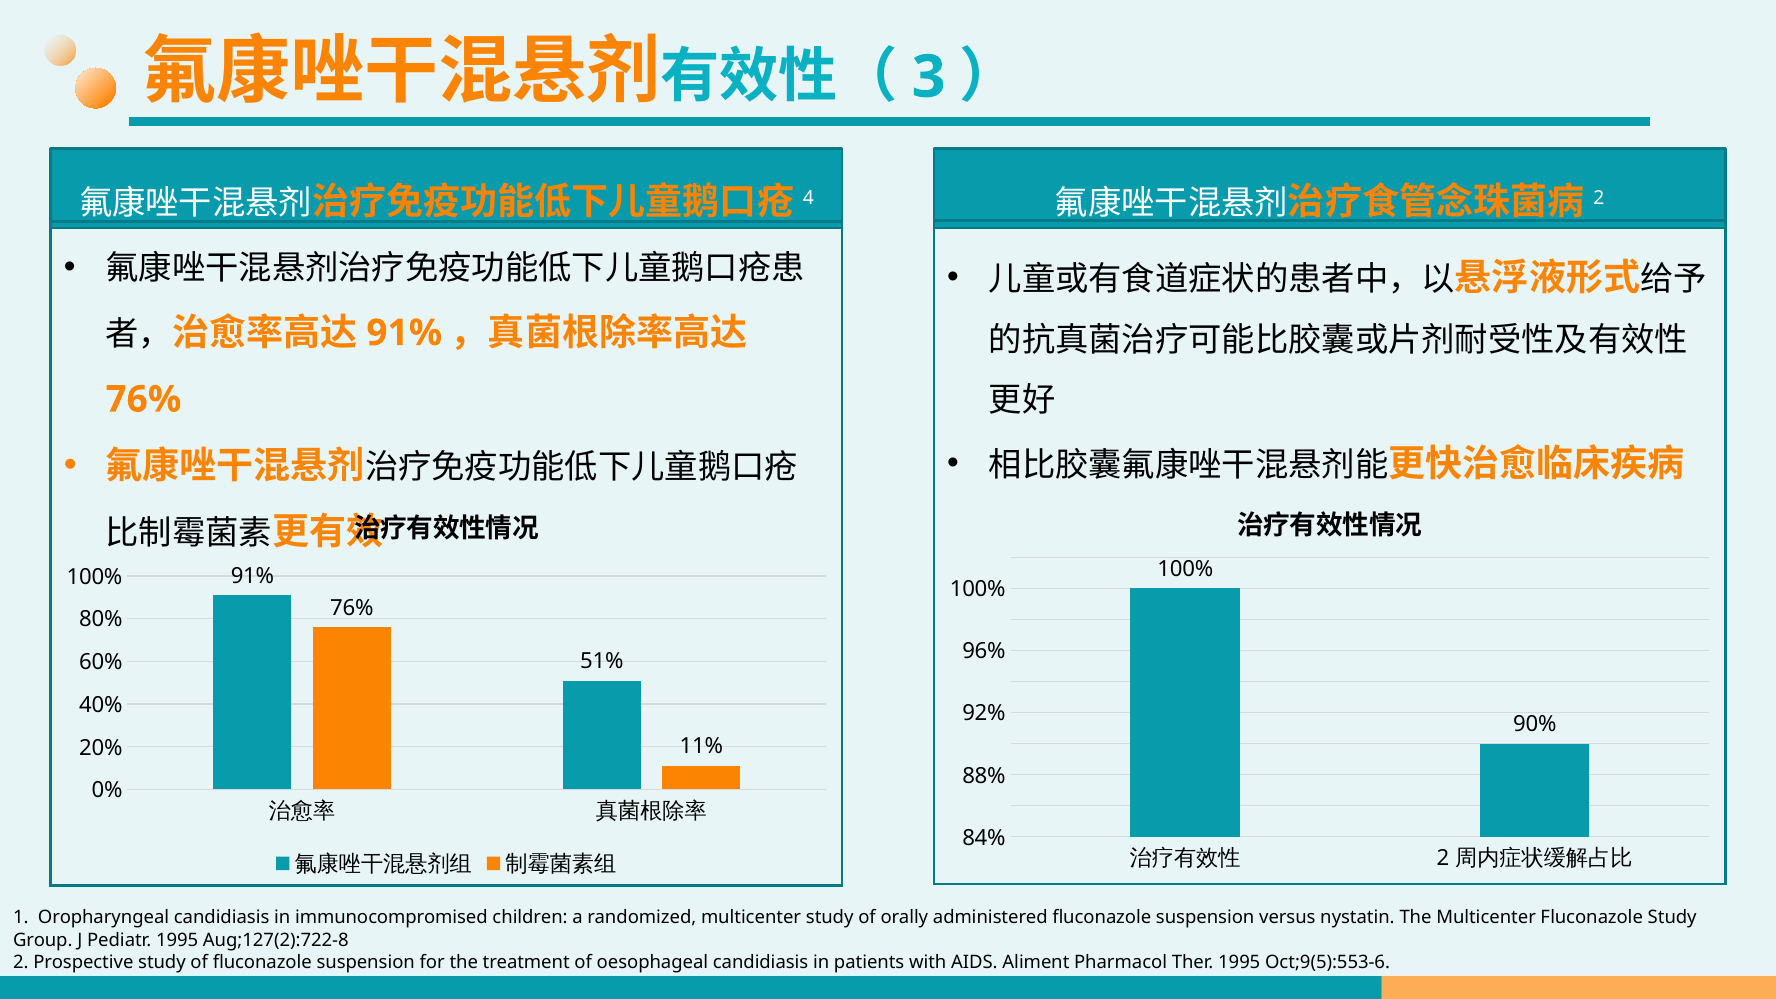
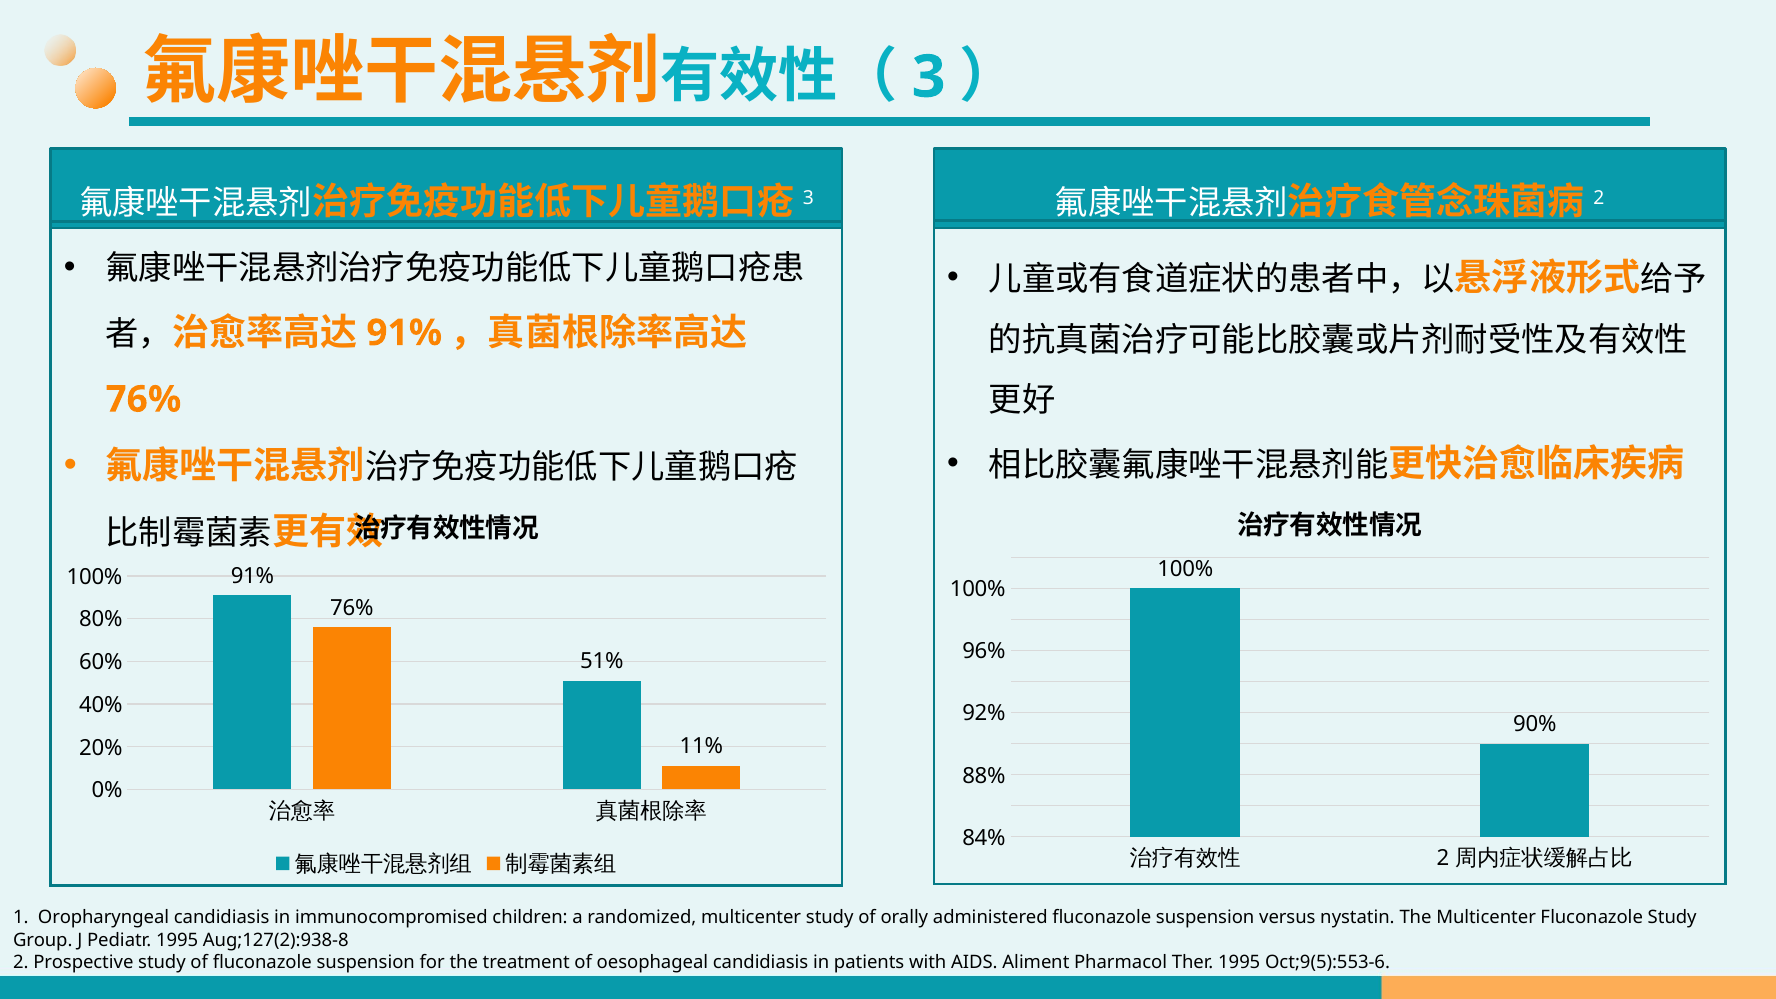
4 at (809, 198): 4 -> 3
Aug;127(2):722-8: Aug;127(2):722-8 -> Aug;127(2):938-8
